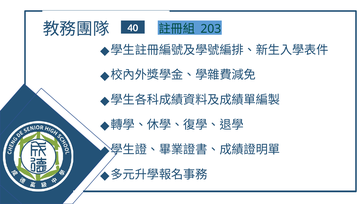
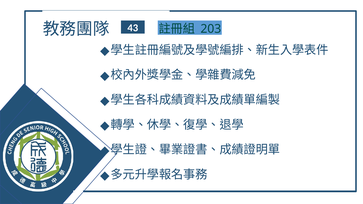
40: 40 -> 43
